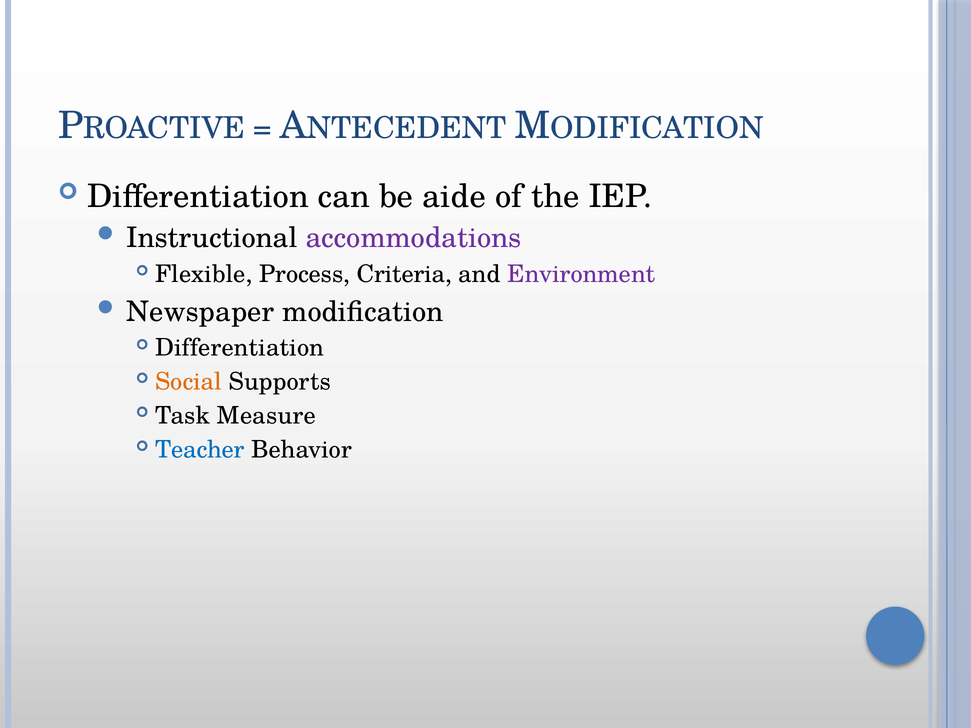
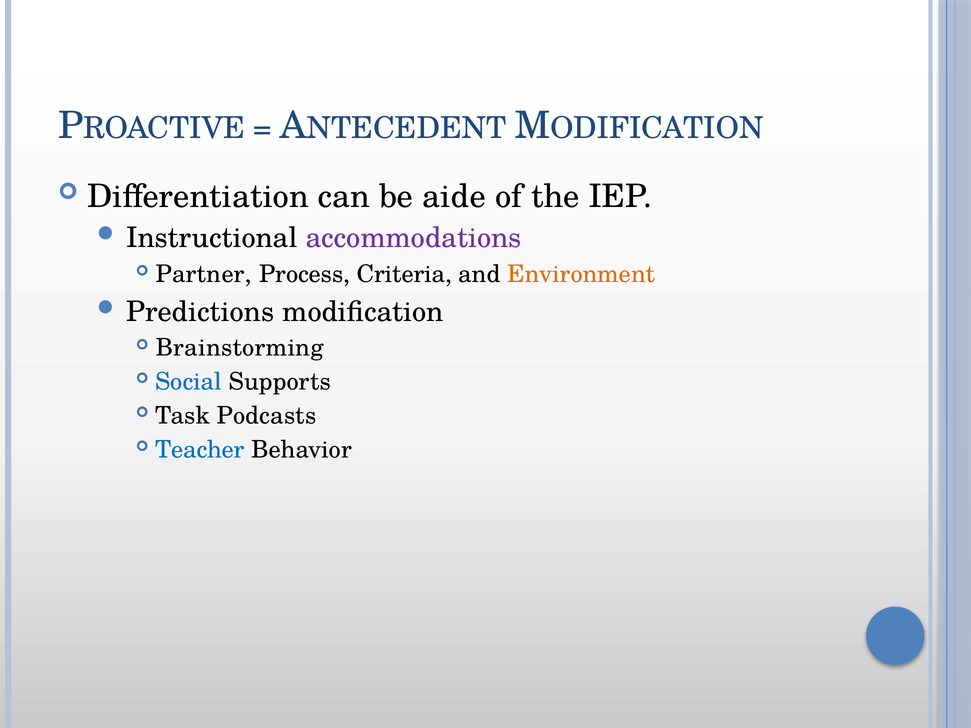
Flexible: Flexible -> Partner
Environment colour: purple -> orange
Newspaper: Newspaper -> Predictions
Differentiation at (240, 348): Differentiation -> Brainstorming
Social colour: orange -> blue
Measure: Measure -> Podcasts
